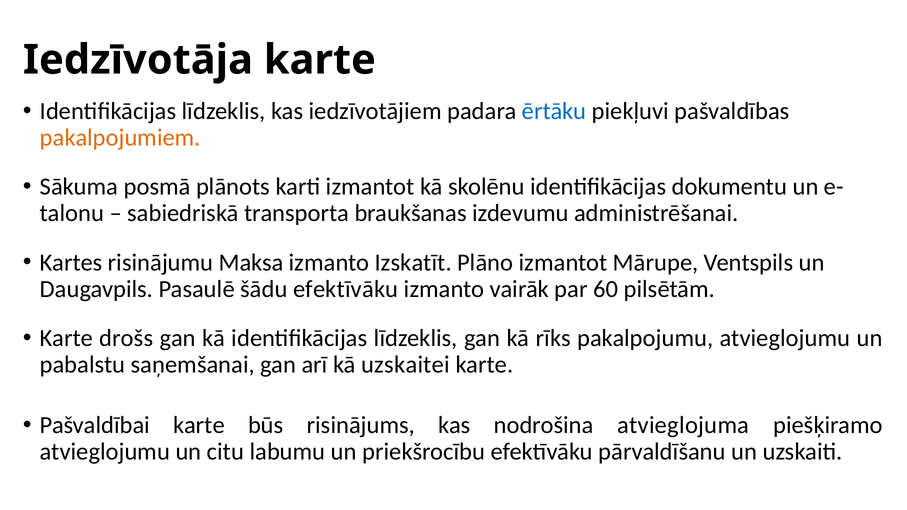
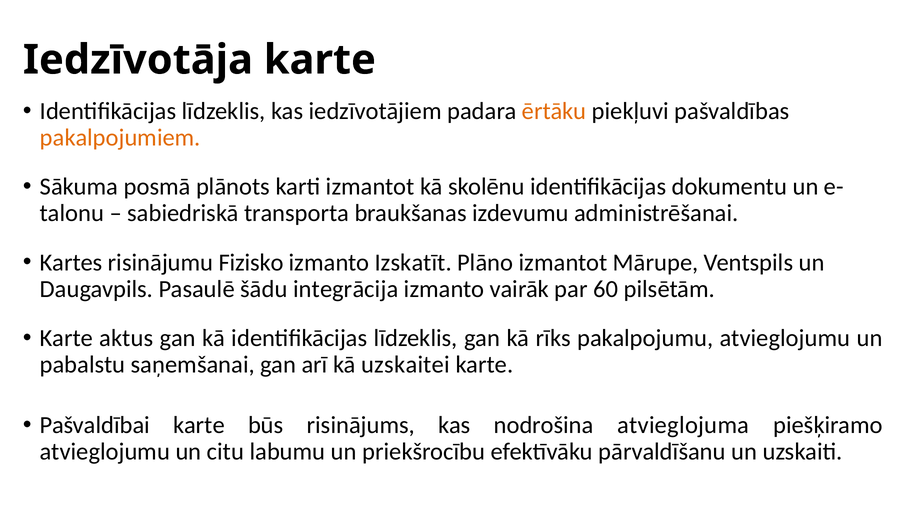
ērtāku colour: blue -> orange
Maksa: Maksa -> Fizisko
šādu efektīvāku: efektīvāku -> integrācija
drošs: drošs -> aktus
